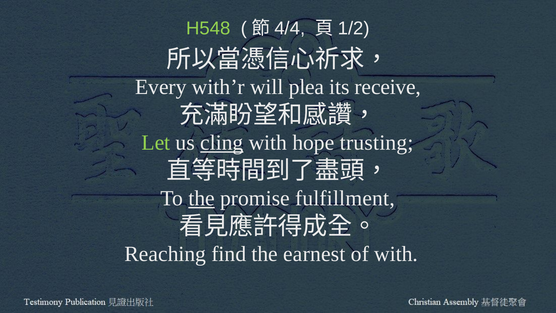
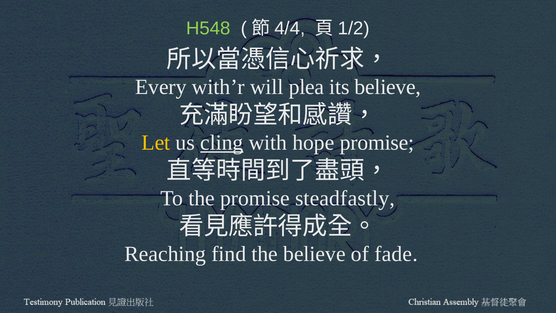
its receive: receive -> believe
Let colour: light green -> yellow
hope trusting: trusting -> promise
the at (202, 198) underline: present -> none
fulfillment: fulfillment -> steadfastly
the earnest: earnest -> believe
of with: with -> fade
